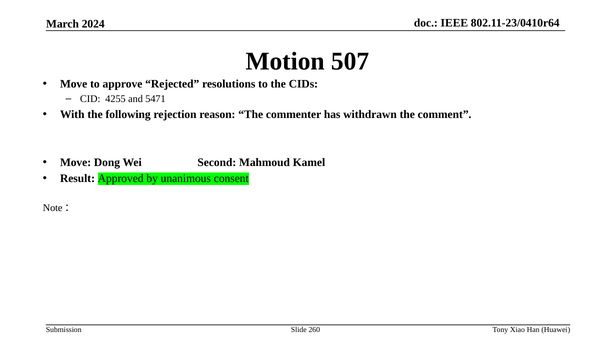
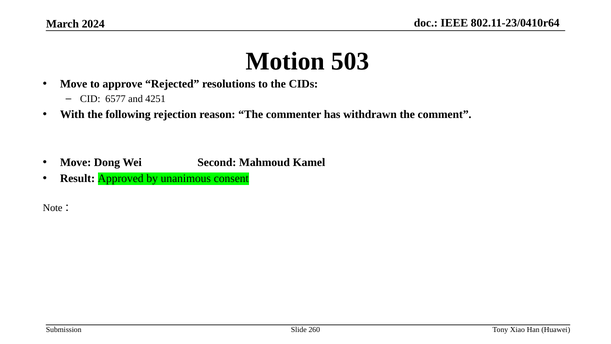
507: 507 -> 503
4255: 4255 -> 6577
5471: 5471 -> 4251
